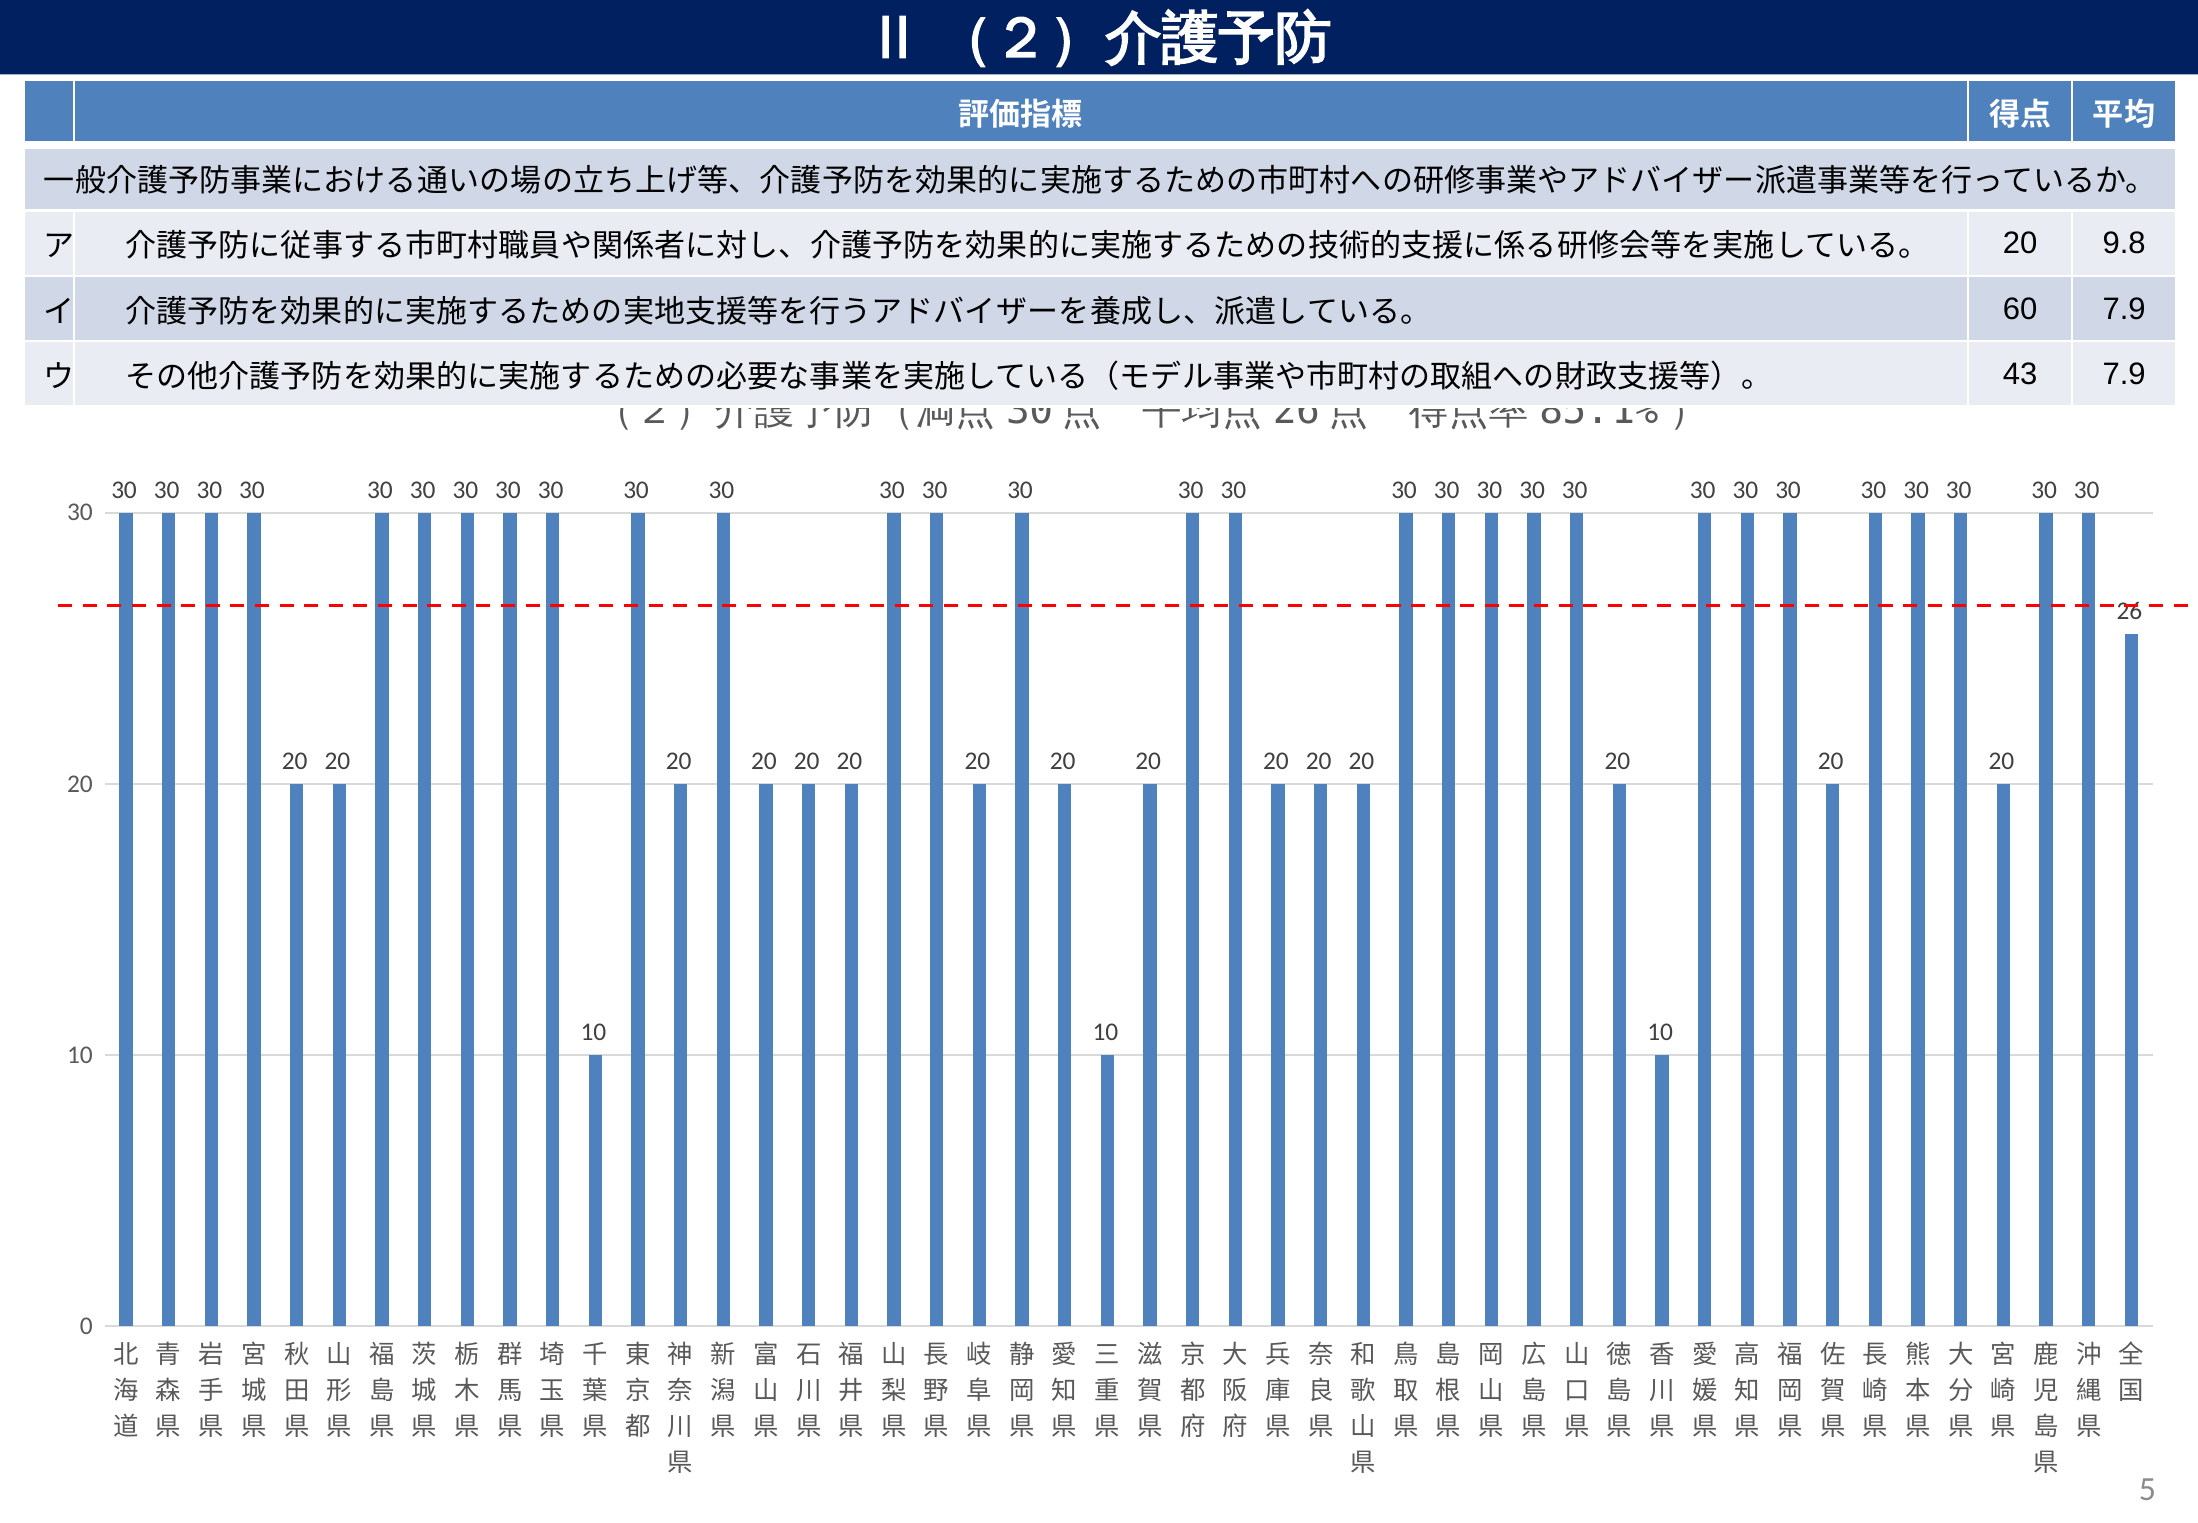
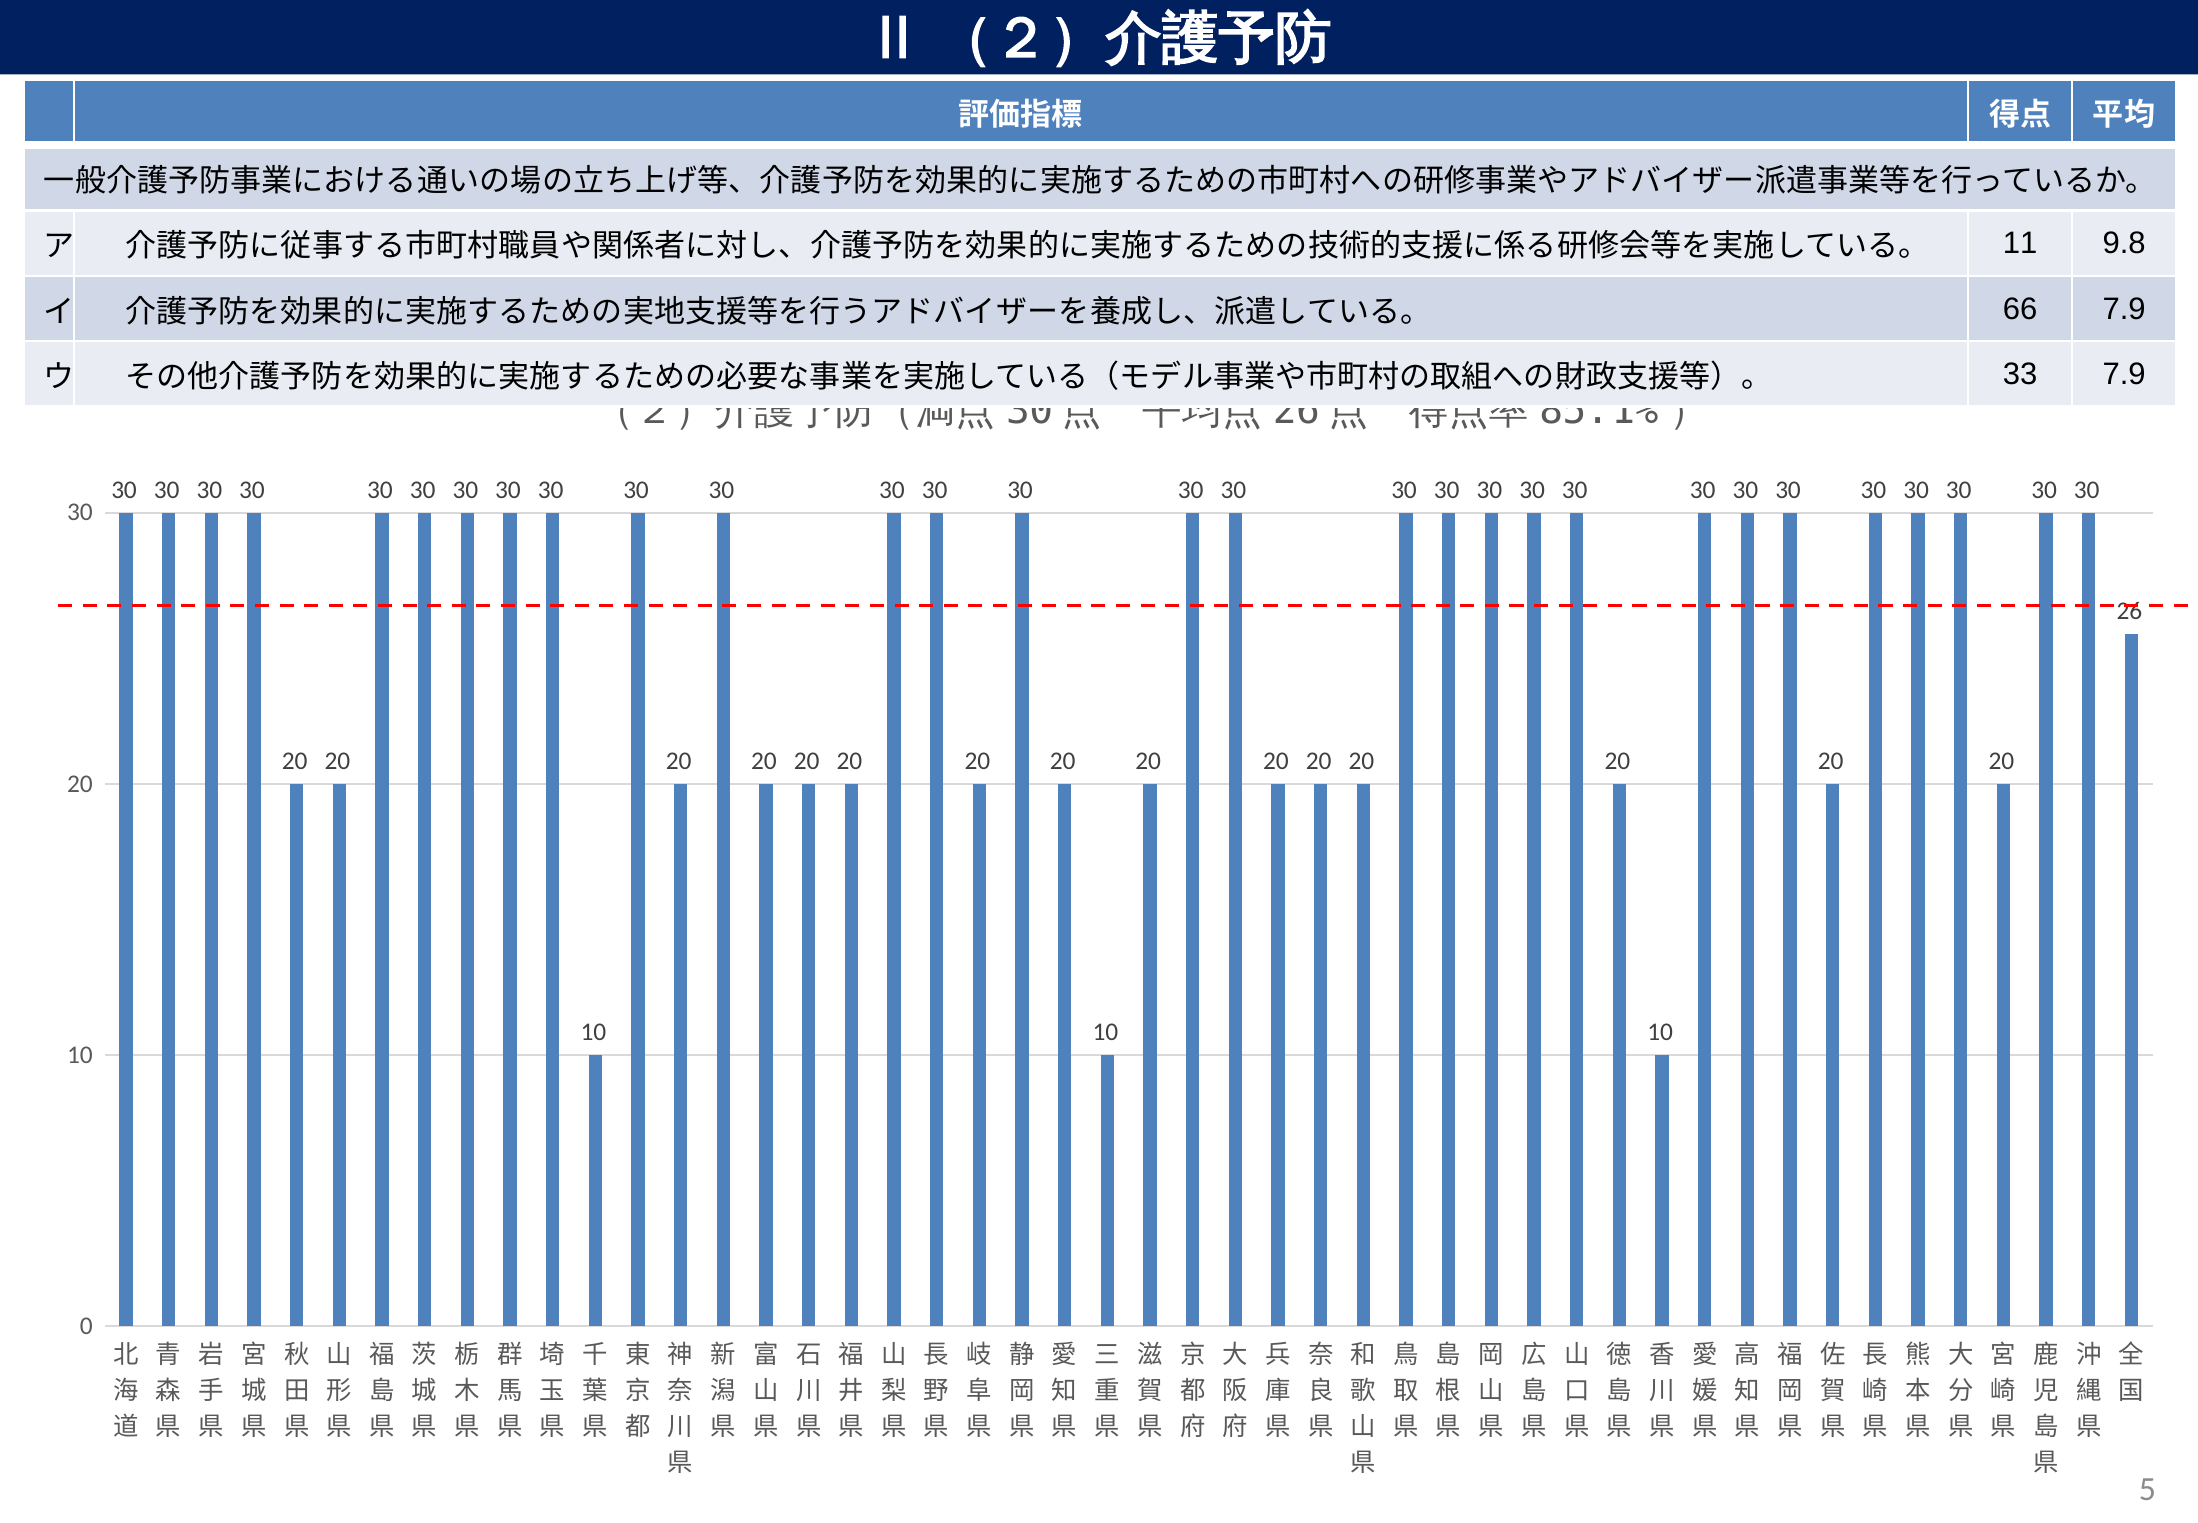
20 at (2020, 244): 20 -> 11
60: 60 -> 66
43: 43 -> 33
